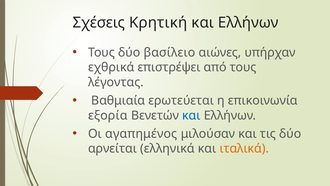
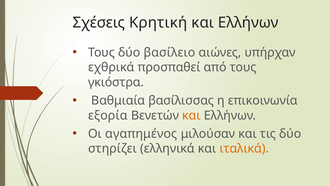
επιστρέψει: επιστρέψει -> προσπαθεί
λέγοντας: λέγοντας -> γκιόστρα
ερωτεύεται: ερωτεύεται -> βασίλισσας
και at (191, 115) colour: blue -> orange
αρνείται: αρνείται -> στηρίζει
